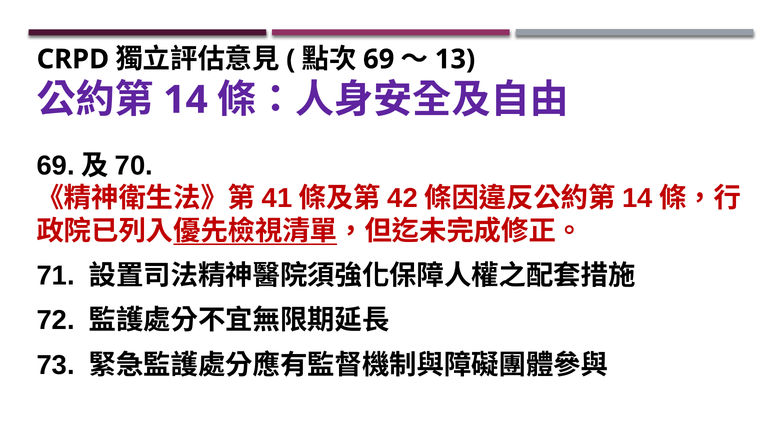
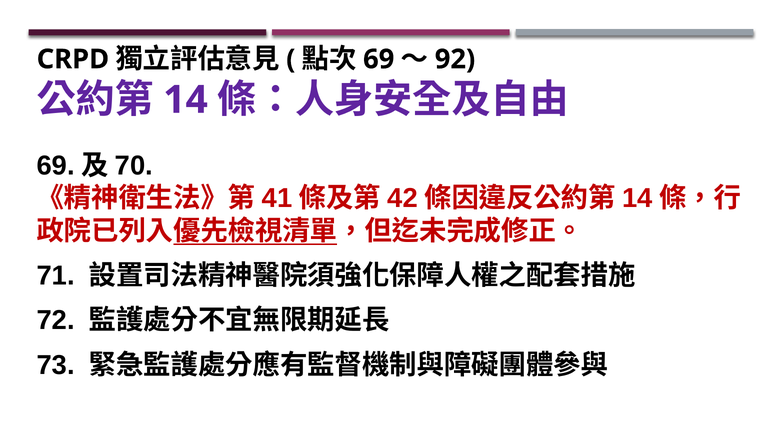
13: 13 -> 92
